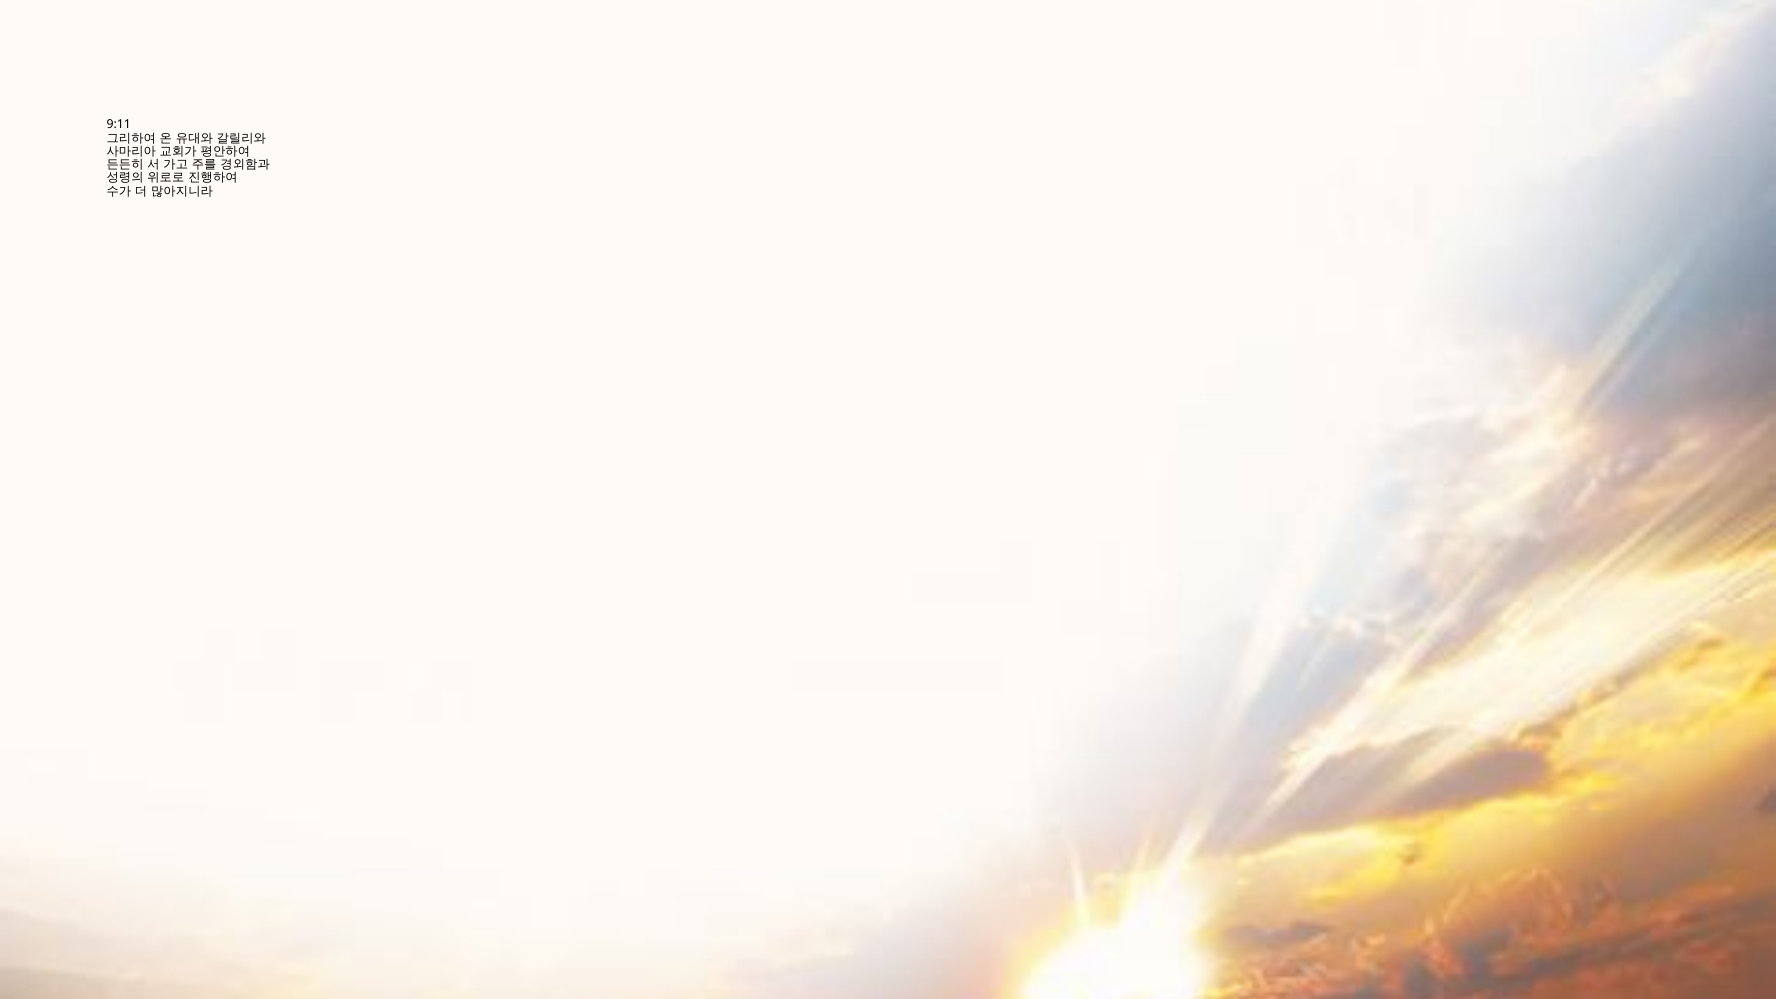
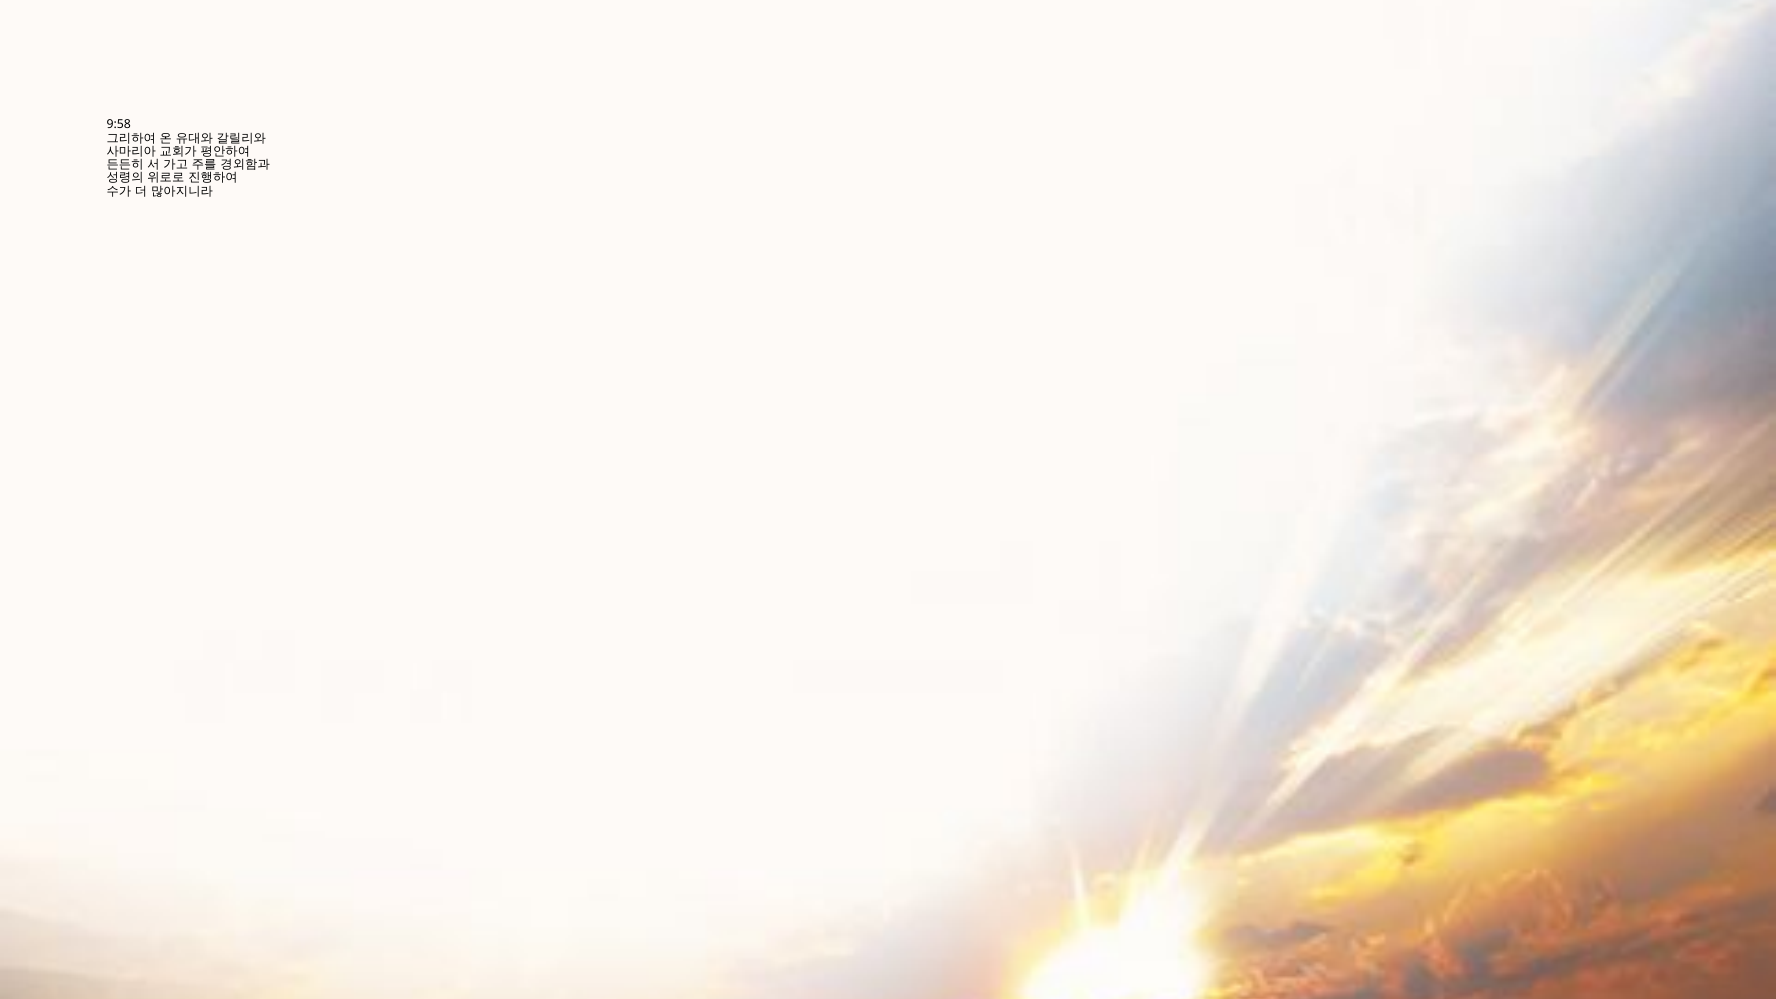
9:11: 9:11 -> 9:58
